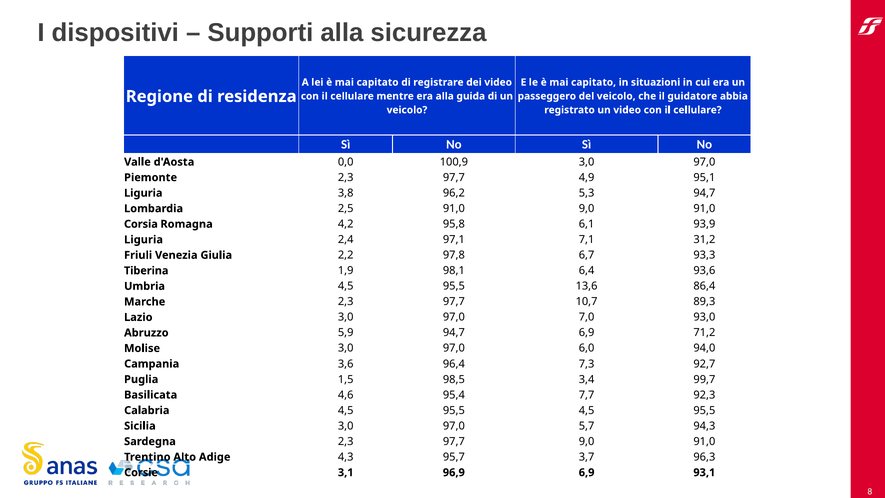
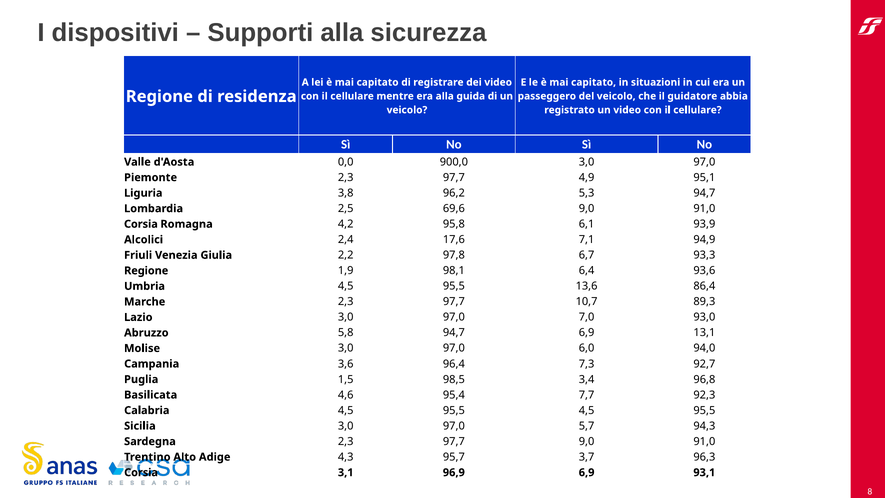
100,9: 100,9 -> 900,0
2,5 91,0: 91,0 -> 69,6
Liguria at (144, 240): Liguria -> Alcolici
97,1: 97,1 -> 17,6
31,2: 31,2 -> 94,9
Tiberina at (146, 271): Tiberina -> Regione
5,9: 5,9 -> 5,8
71,2: 71,2 -> 13,1
99,7: 99,7 -> 96,8
Corsie at (141, 472): Corsie -> Corsia
